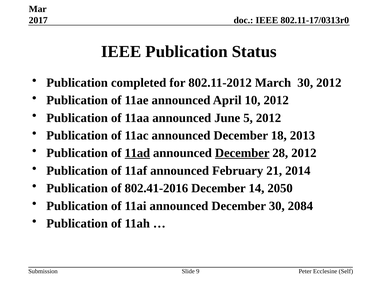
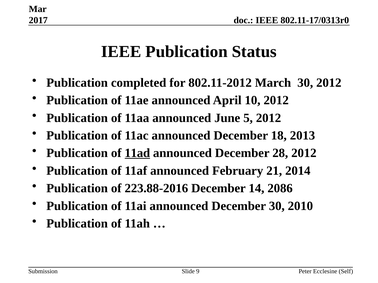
December at (242, 153) underline: present -> none
802.41-2016: 802.41-2016 -> 223.88-2016
2050: 2050 -> 2086
2084: 2084 -> 2010
